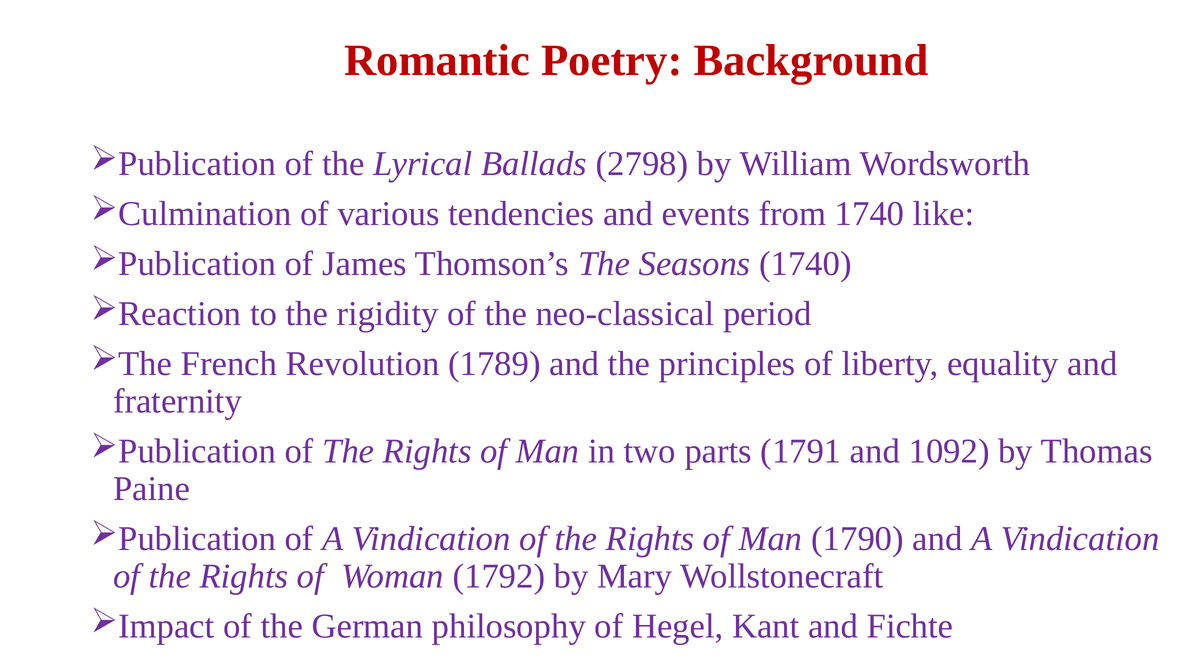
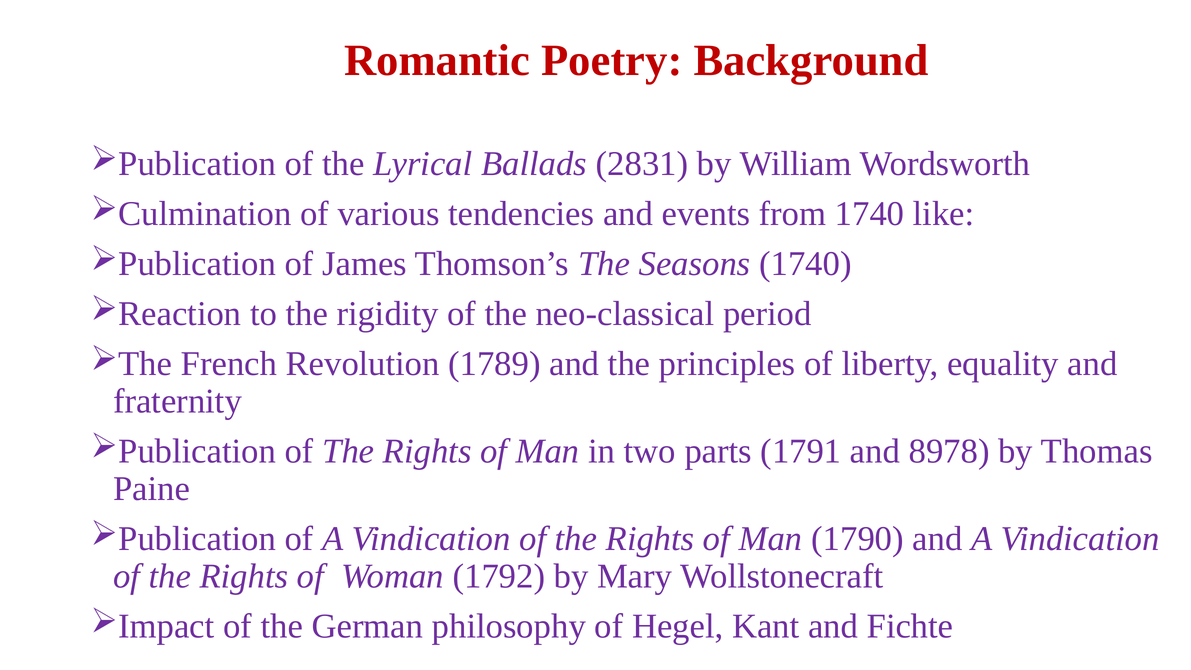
2798: 2798 -> 2831
1092: 1092 -> 8978
